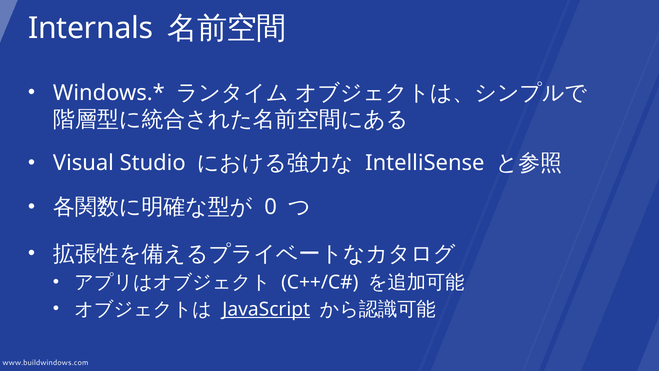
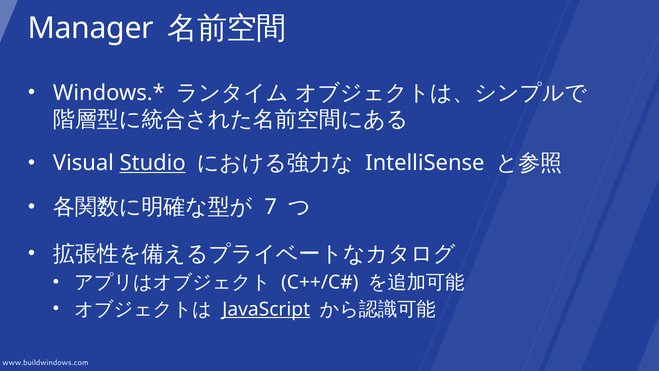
Internals: Internals -> Manager
Studio underline: none -> present
0: 0 -> 7
